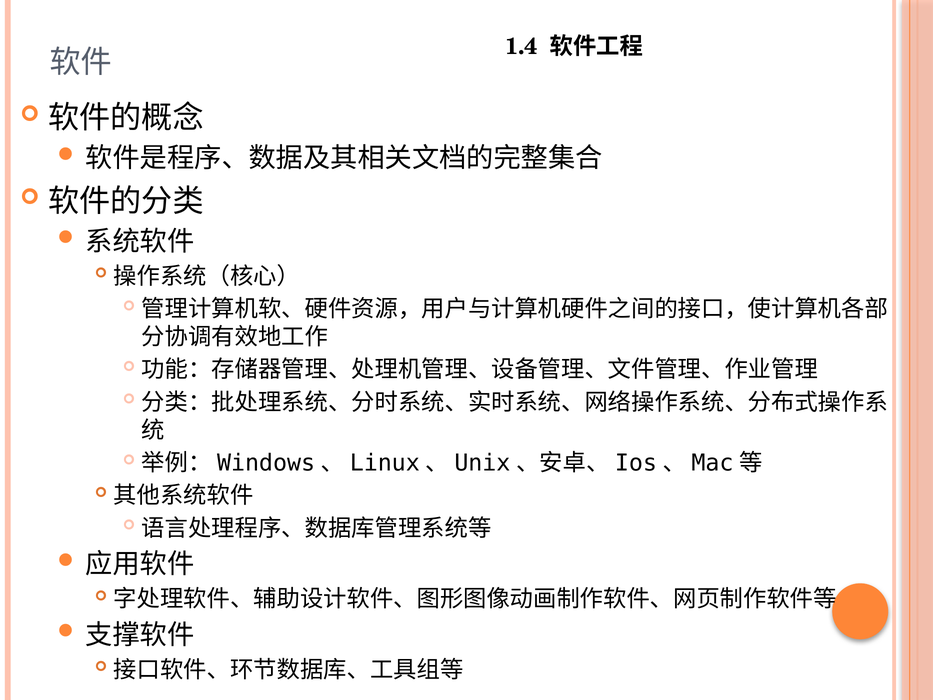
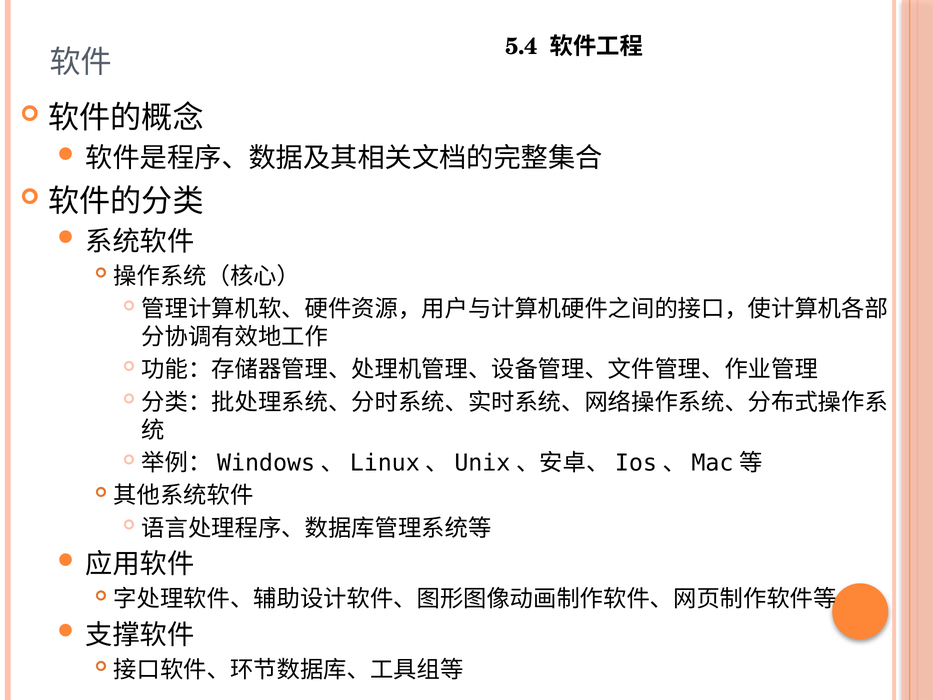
1.4: 1.4 -> 5.4
